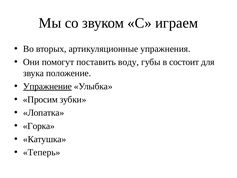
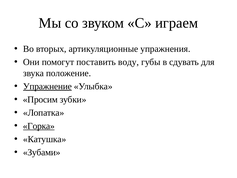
состоит: состоит -> сдувать
Горка underline: none -> present
Теперь: Теперь -> Зубами
